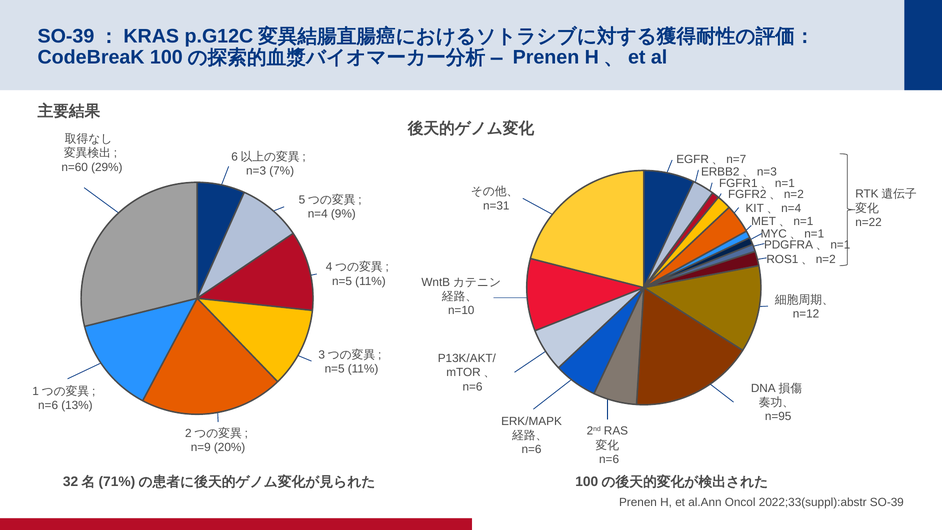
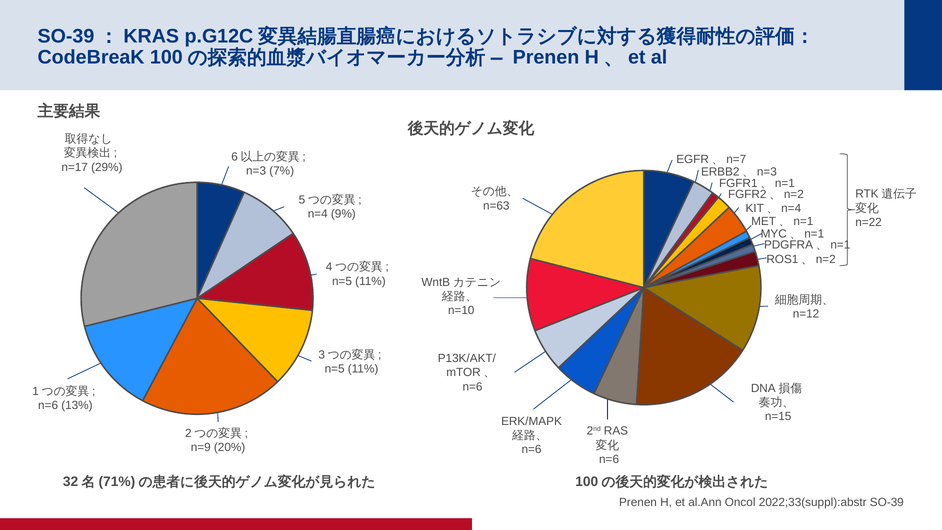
n=60: n=60 -> n=17
n=31: n=31 -> n=63
n=95: n=95 -> n=15
